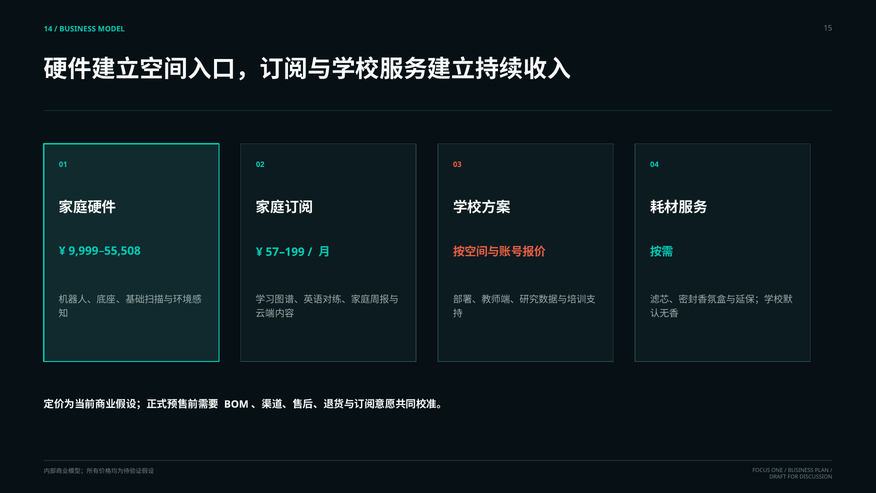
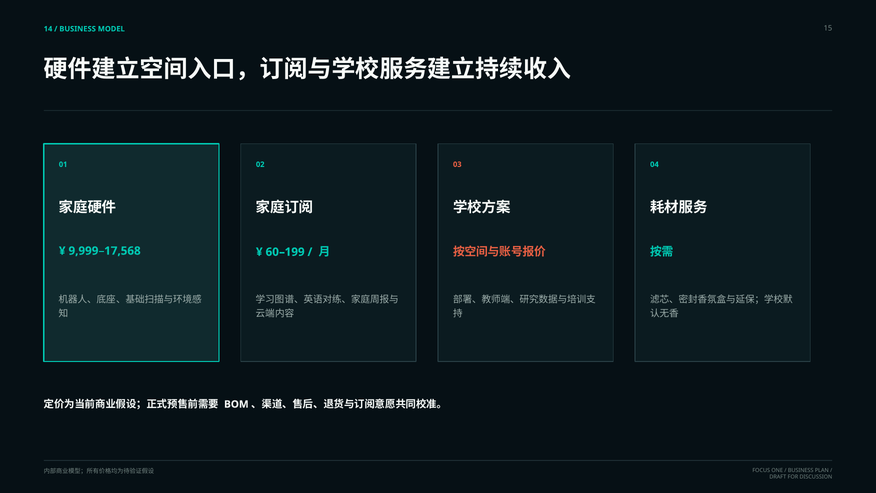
9,999–55,508: 9,999–55,508 -> 9,999–17,568
57–199: 57–199 -> 60–199
